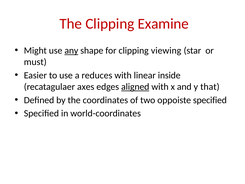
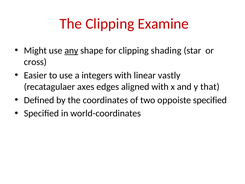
viewing: viewing -> shading
must: must -> cross
reduces: reduces -> integers
inside: inside -> vastly
aligned underline: present -> none
